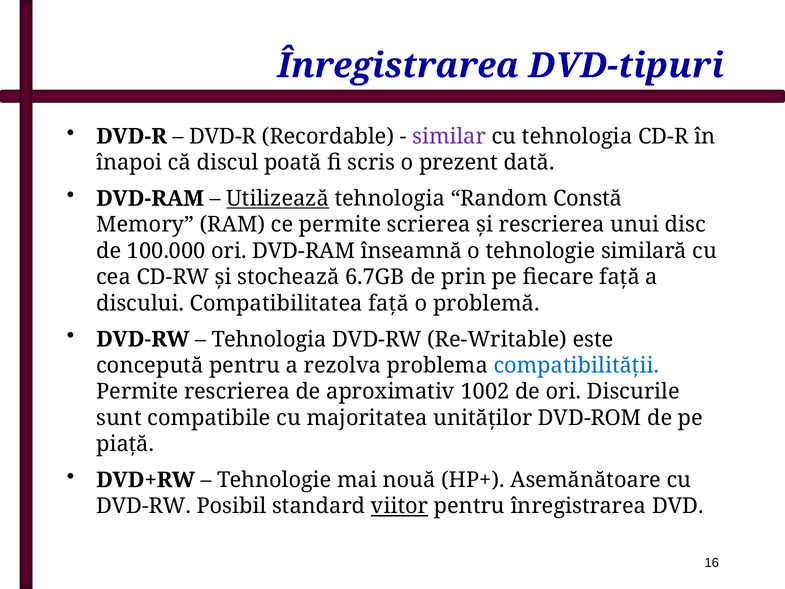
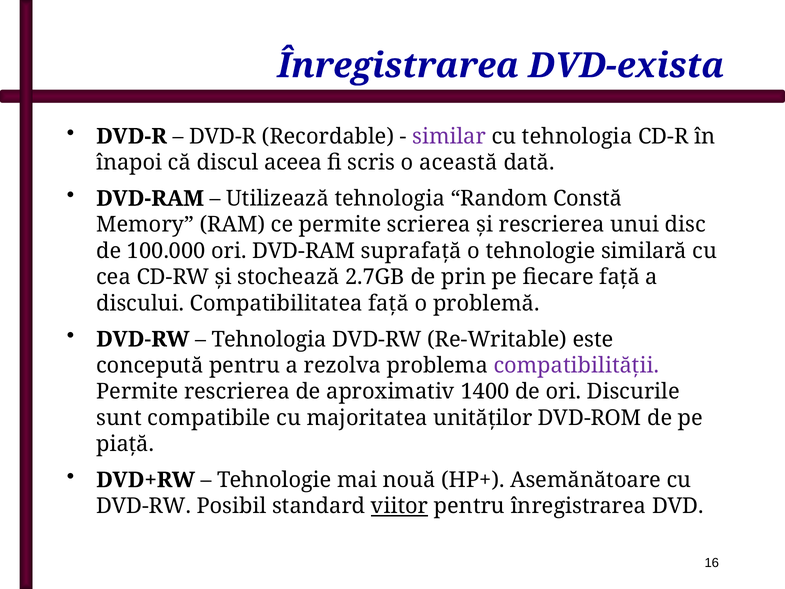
DVD-tipuri: DVD-tipuri -> DVD-exista
poată: poată -> aceea
prezent: prezent -> această
Utilizează underline: present -> none
înseamnă: înseamnă -> suprafaţă
6.7GB: 6.7GB -> 2.7GB
compatibilităţii colour: blue -> purple
1002: 1002 -> 1400
